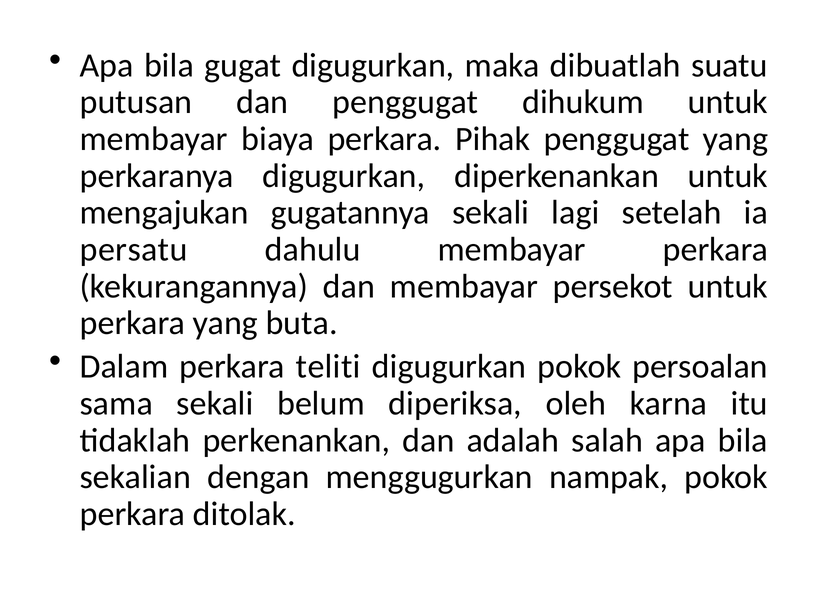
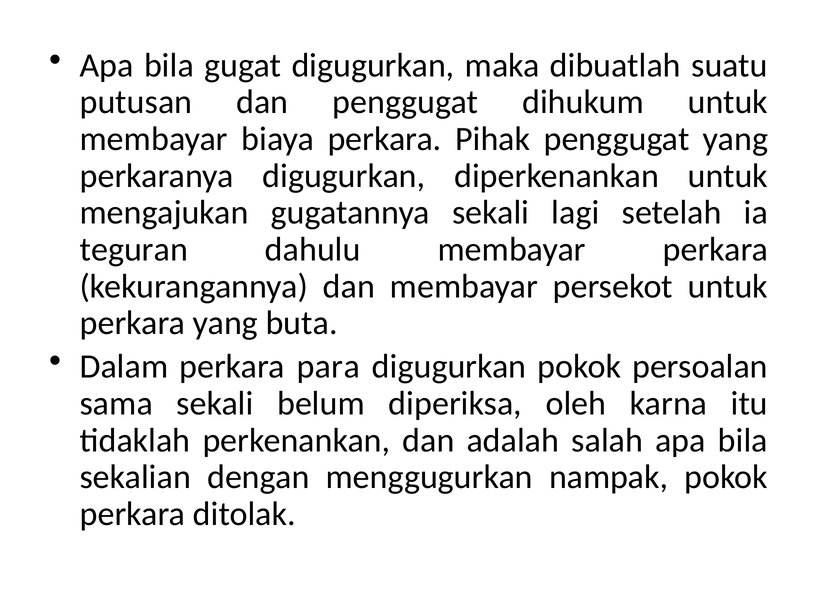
persatu: persatu -> teguran
teliti: teliti -> para
